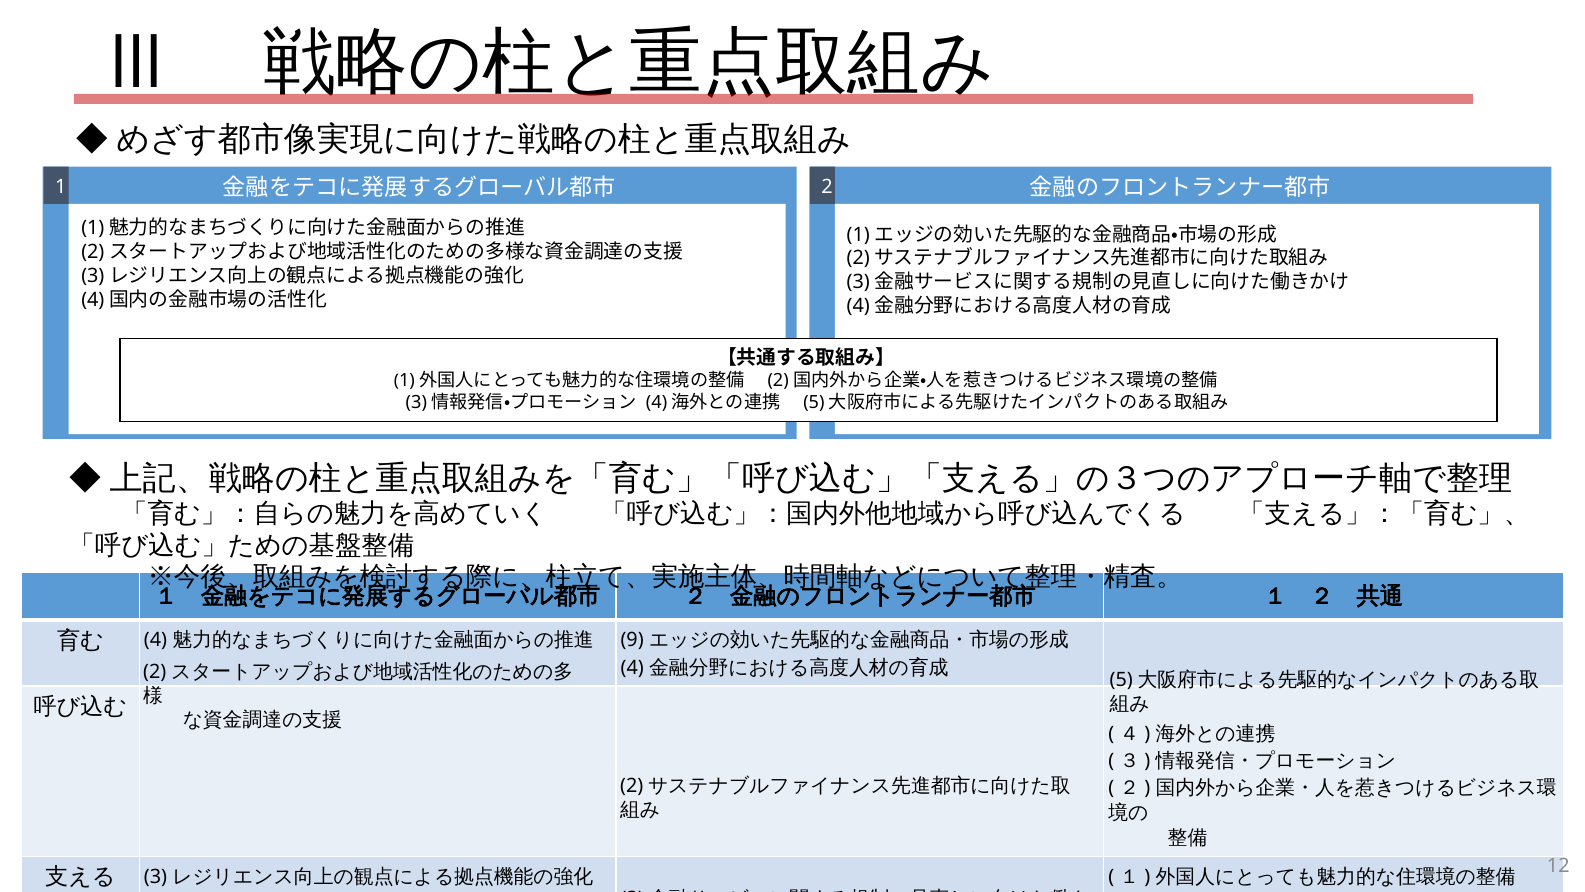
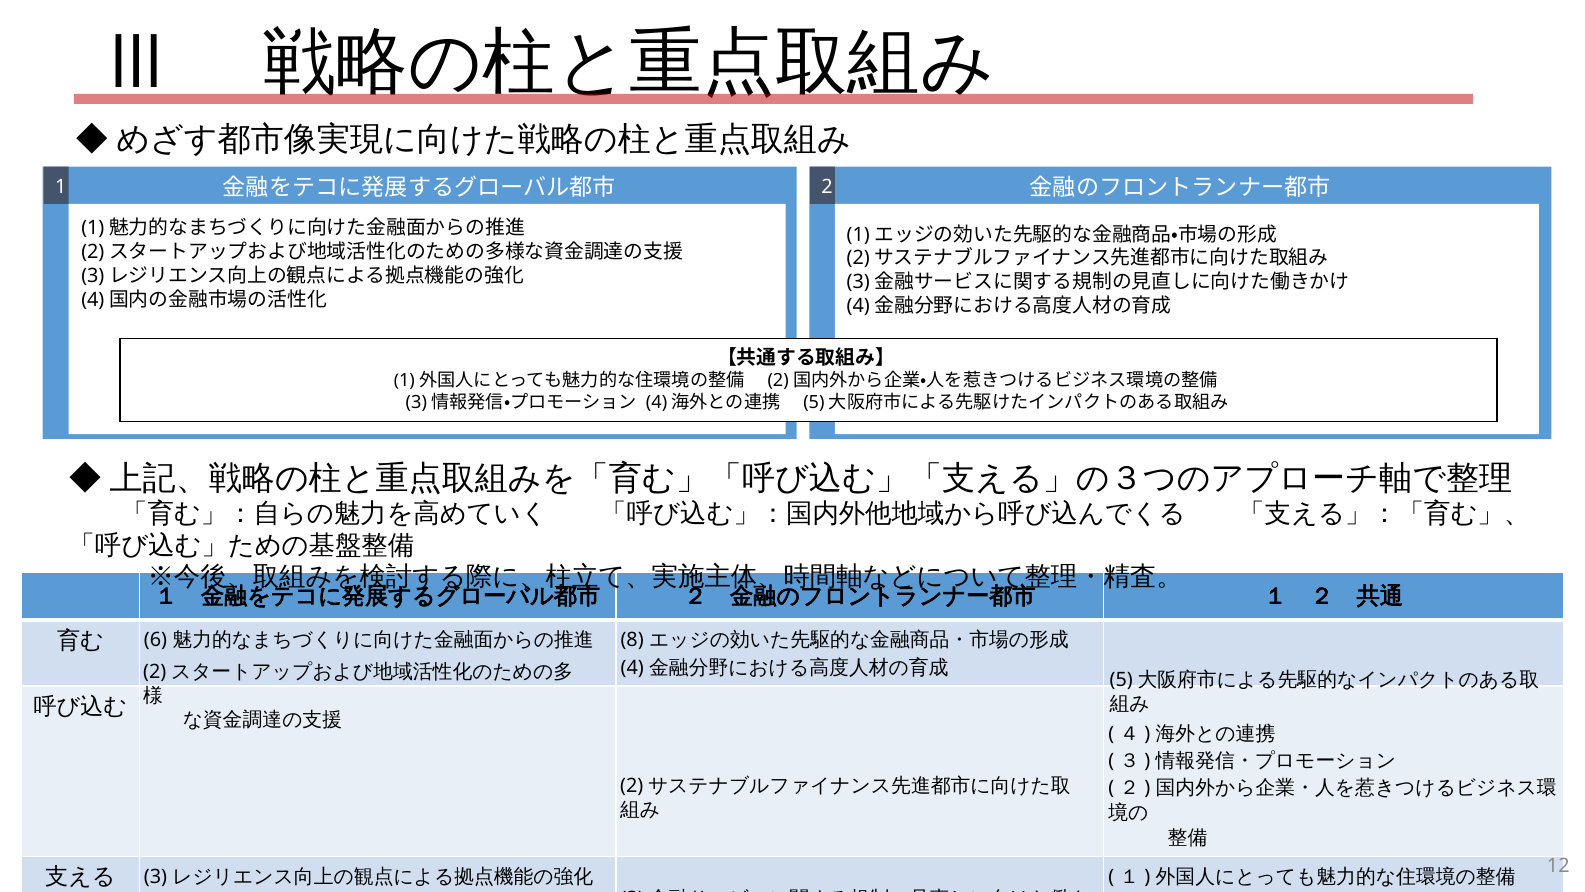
4 at (155, 640): 4 -> 6
9: 9 -> 8
